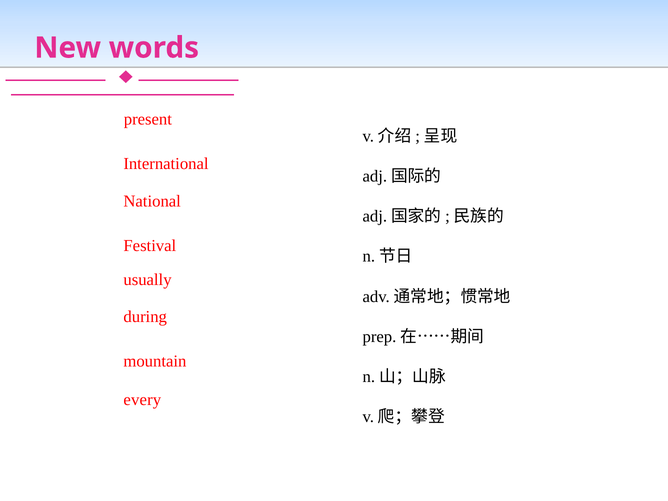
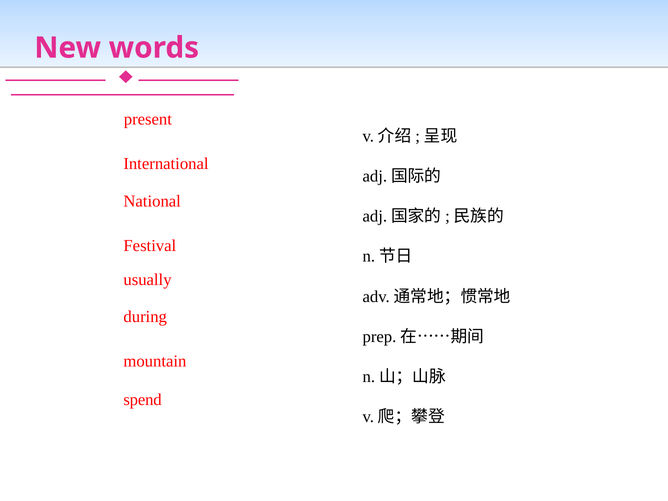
every: every -> spend
